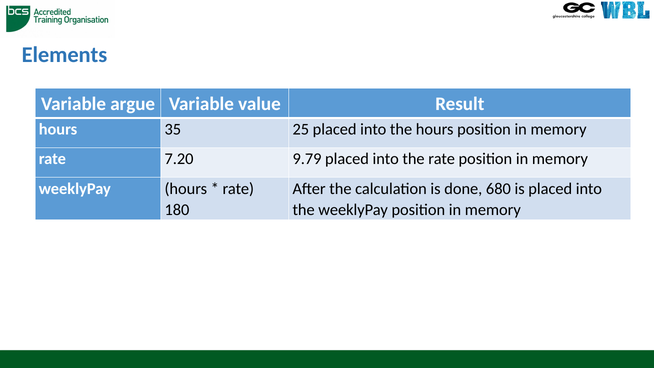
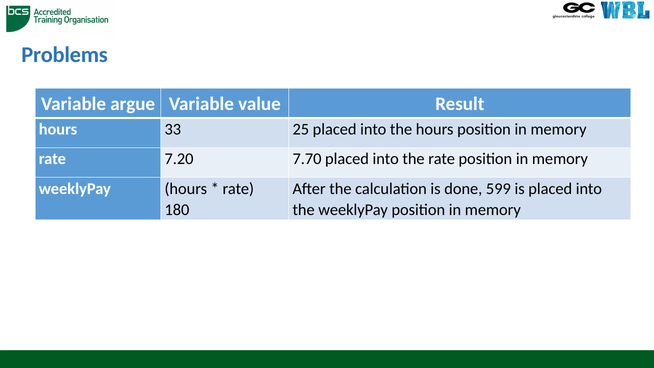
Elements: Elements -> Problems
35: 35 -> 33
9.79: 9.79 -> 7.70
680: 680 -> 599
